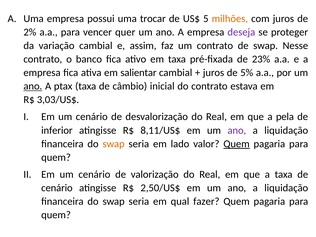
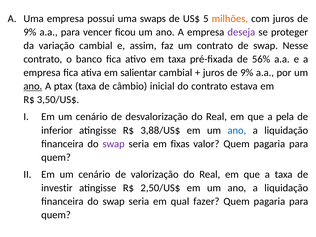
trocar: trocar -> swaps
2% at (30, 32): 2% -> 9%
quer: quer -> ficou
23%: 23% -> 56%
5% at (247, 73): 5% -> 9%
3,03/US$: 3,03/US$ -> 3,50/US$
8,11/US$: 8,11/US$ -> 3,88/US$
ano at (237, 130) colour: purple -> blue
swap at (114, 144) colour: orange -> purple
lado: lado -> fixas
Quem at (237, 144) underline: present -> none
cenário at (57, 188): cenário -> investir
